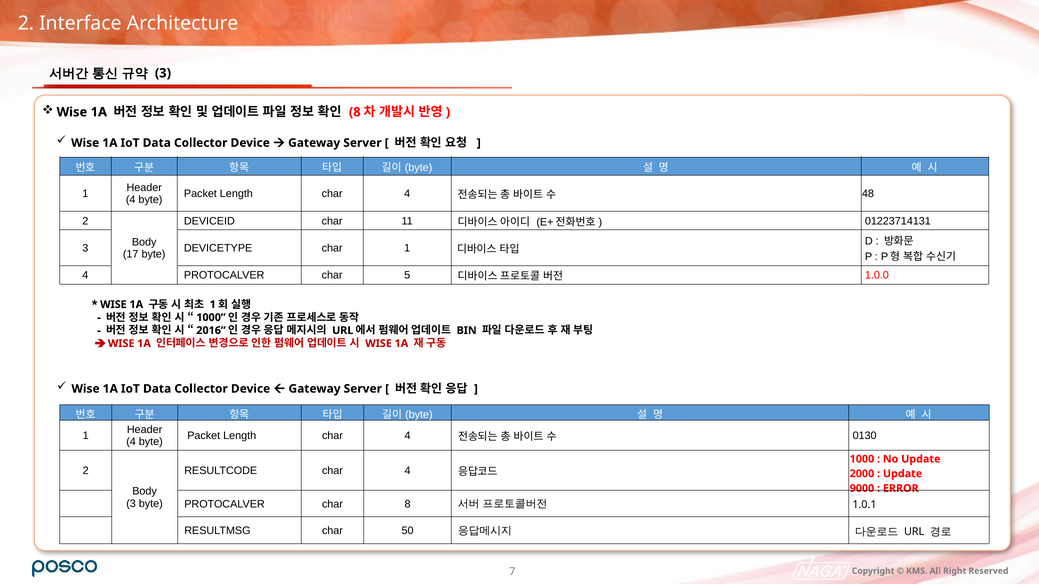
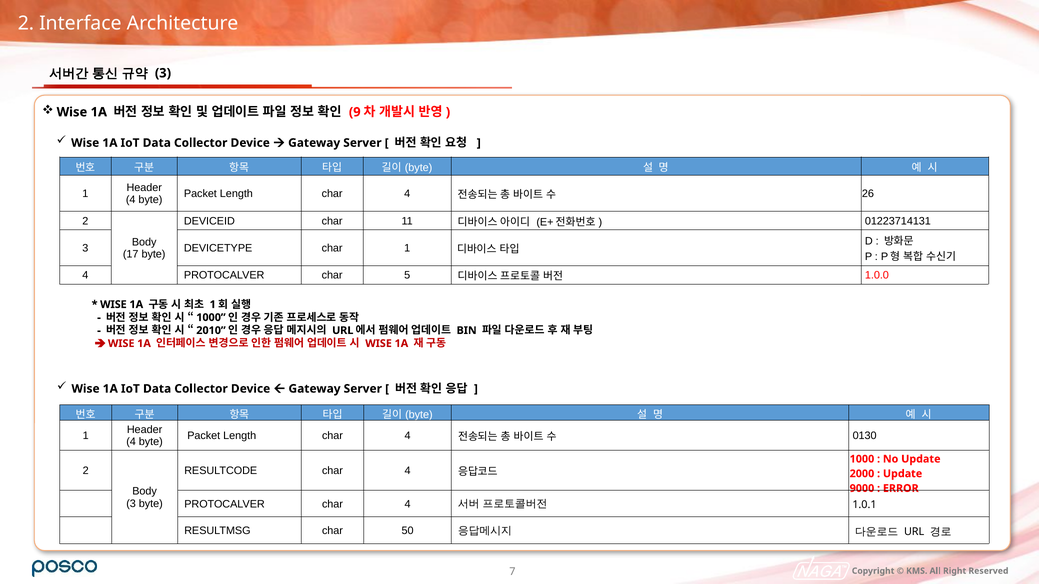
8 at (355, 112): 8 -> 9
48: 48 -> 26
2016: 2016 -> 2010
PROTOCALVER char 8: 8 -> 4
